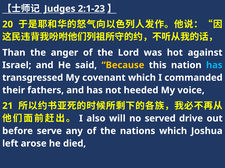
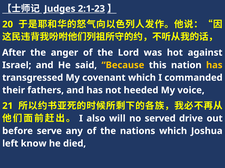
Than: Than -> After
has at (214, 65) colour: light blue -> yellow
arose: arose -> know
